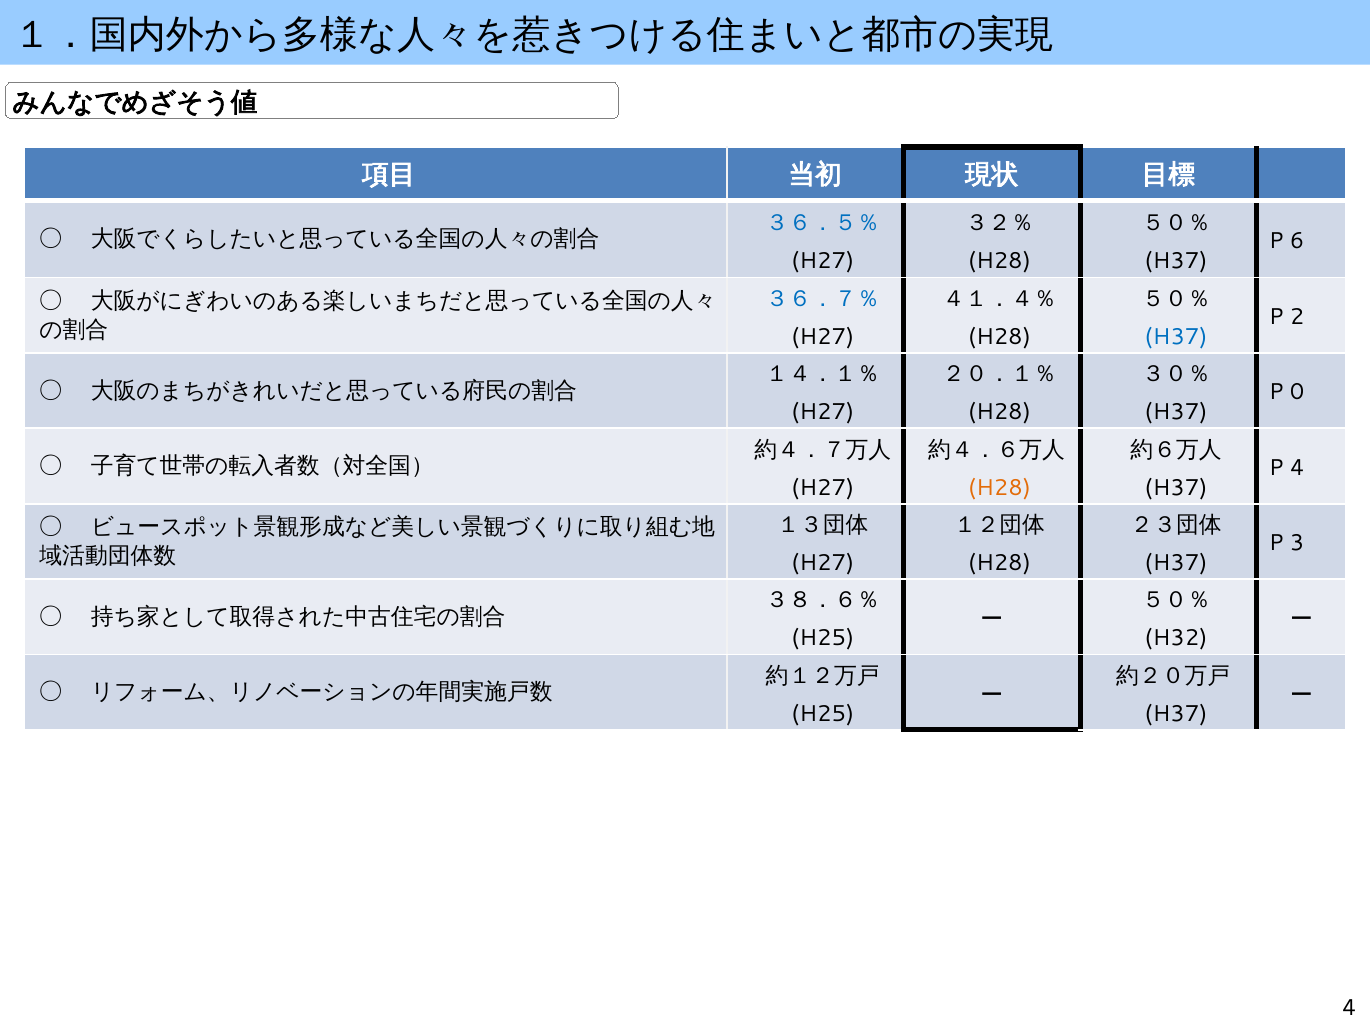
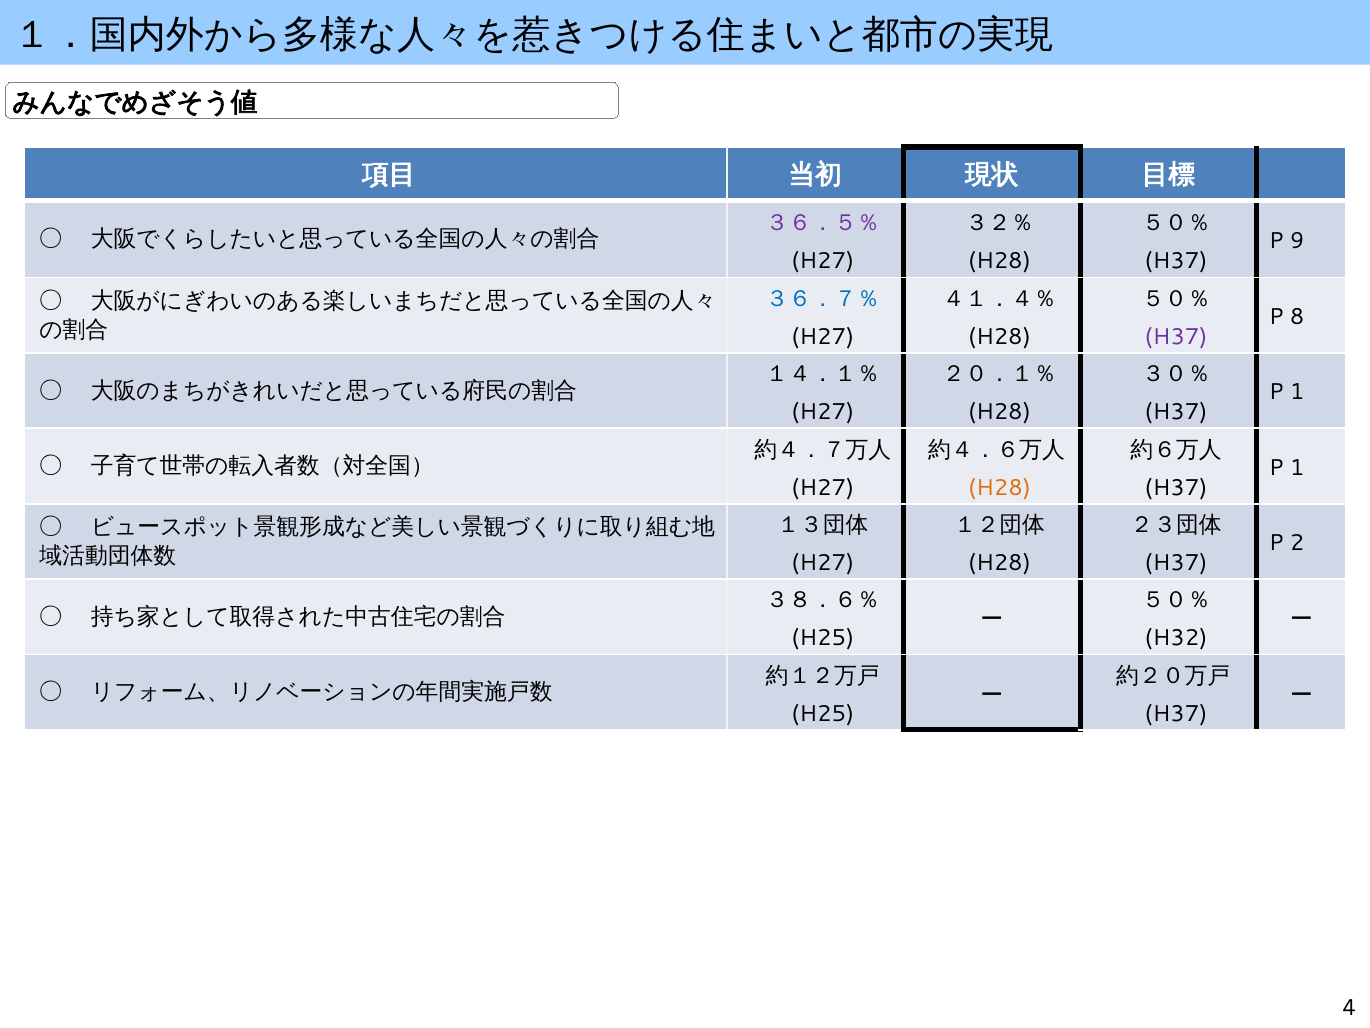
３６．５％ colour: blue -> purple
6: 6 -> 9
2: 2 -> 8
H37 at (1176, 337) colour: blue -> purple
0 at (1297, 392): 0 -> 1
4 at (1297, 467): 4 -> 1
3: 3 -> 2
